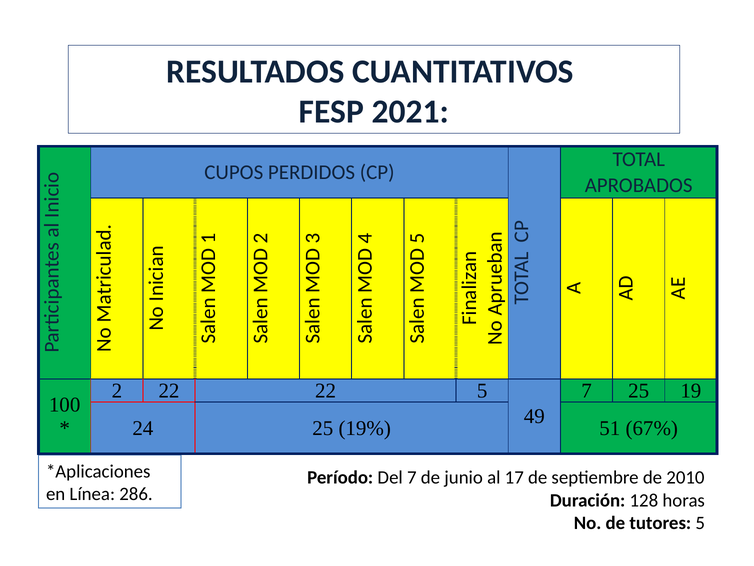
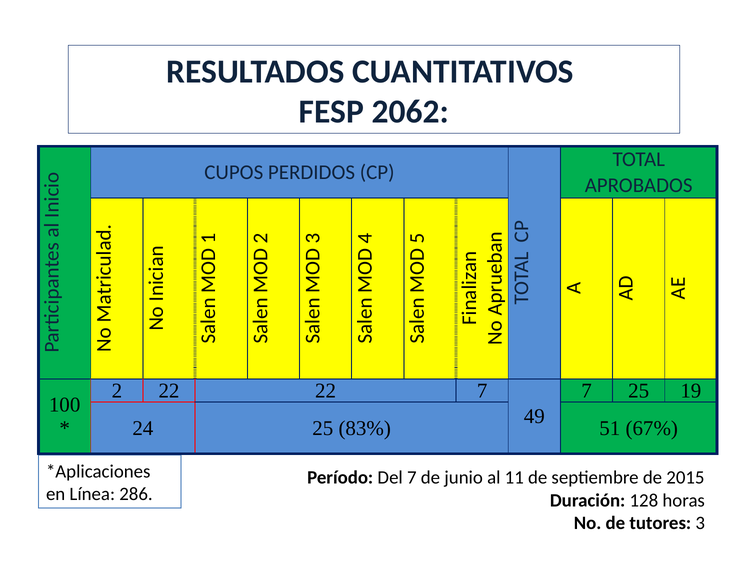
2021: 2021 -> 2062
22 5: 5 -> 7
19%: 19% -> 83%
17: 17 -> 11
2010: 2010 -> 2015
tutores 5: 5 -> 3
